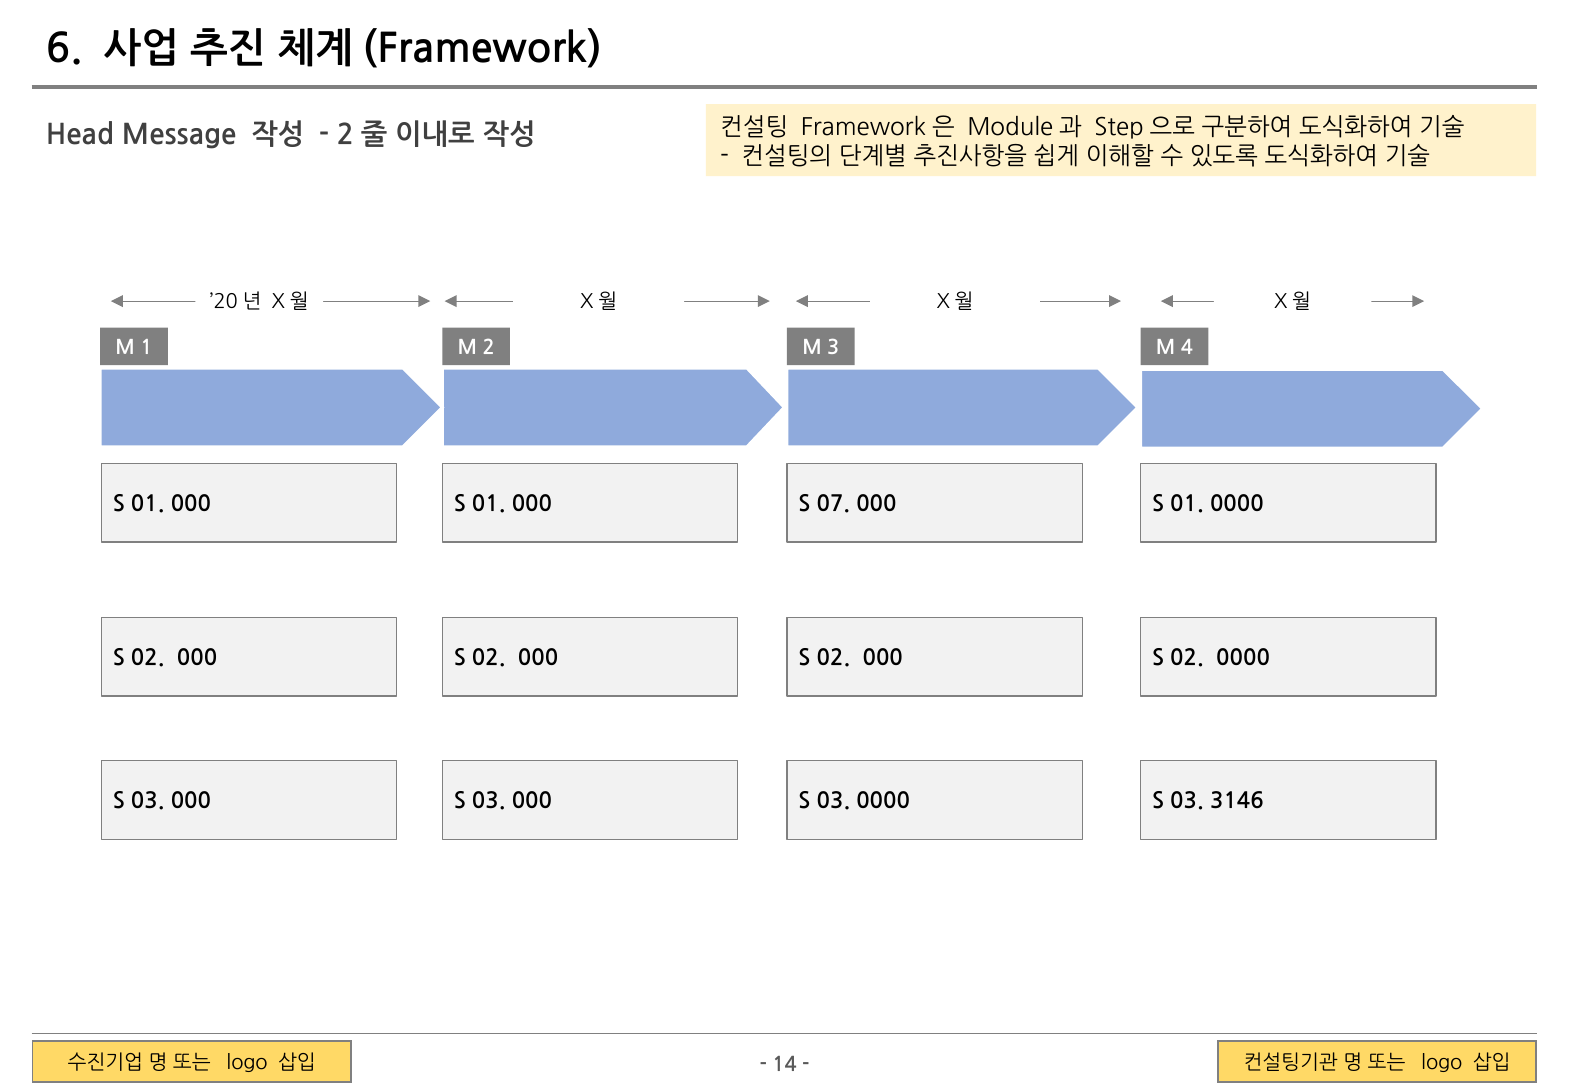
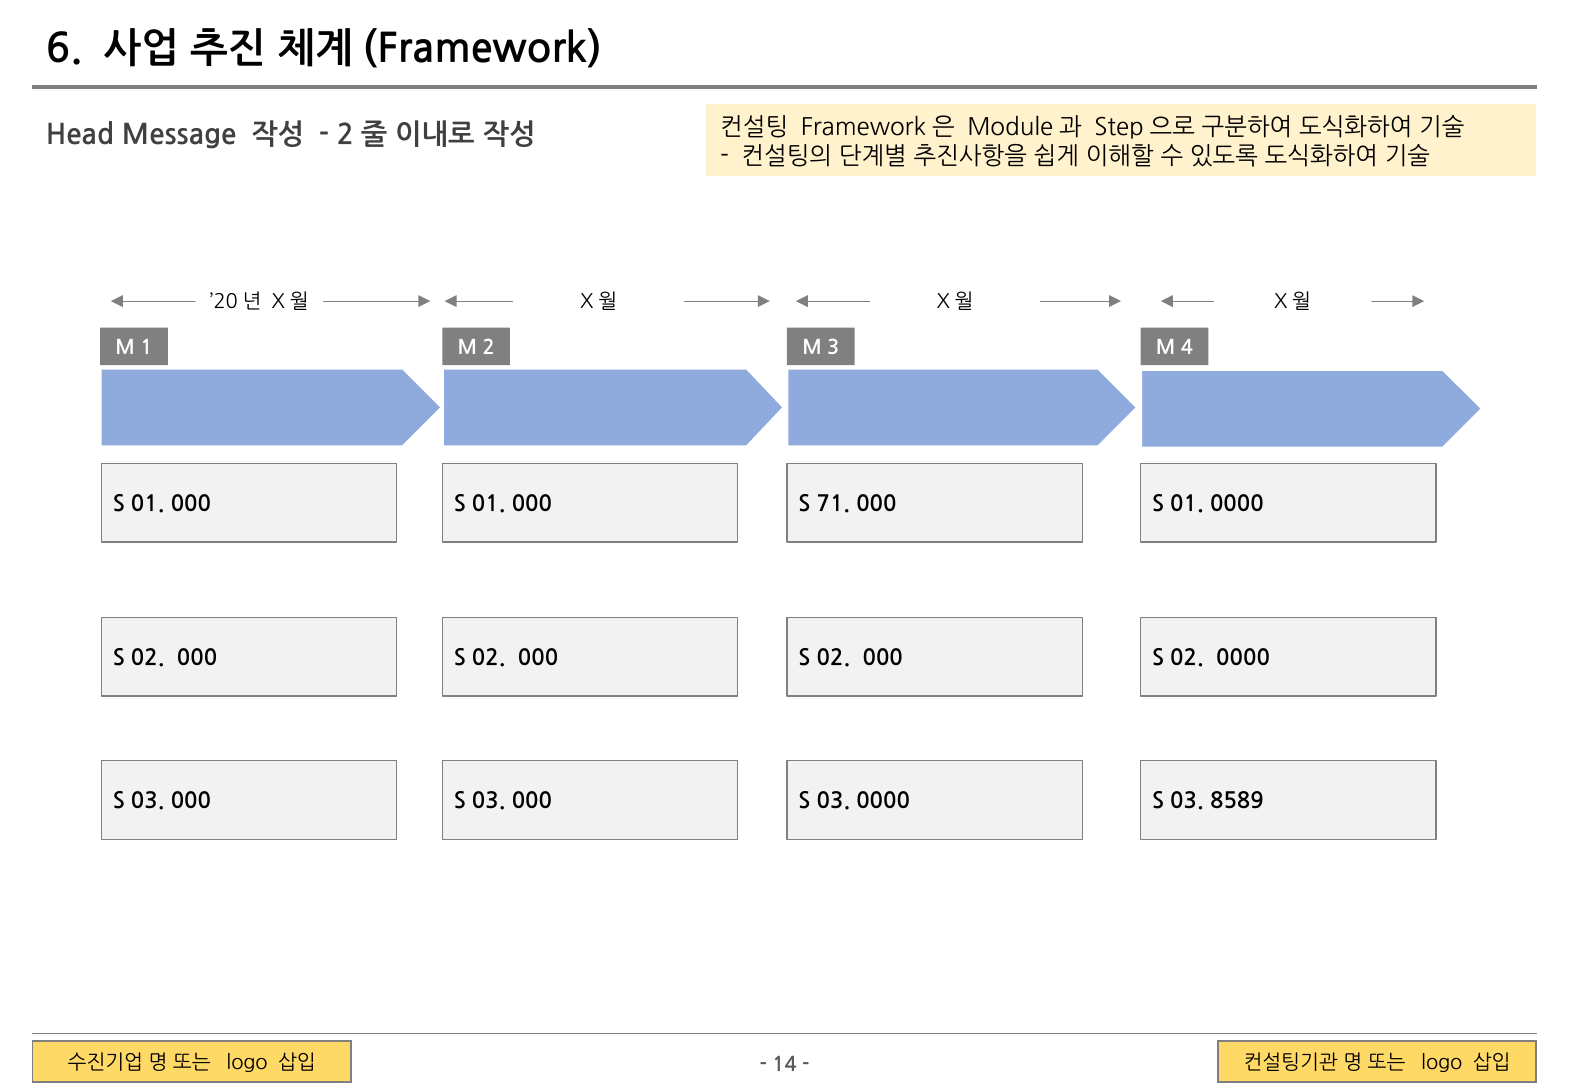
07: 07 -> 71
3146: 3146 -> 8589
